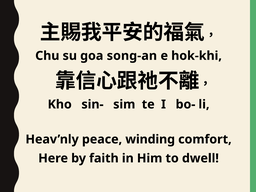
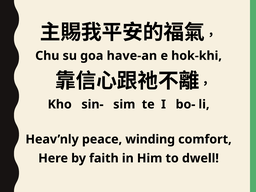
song-an: song-an -> have-an
